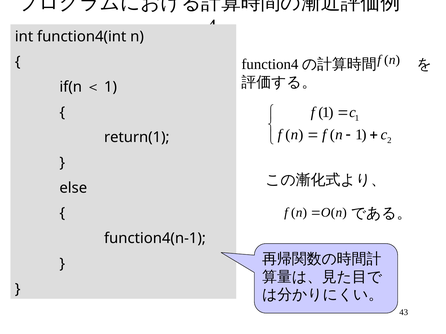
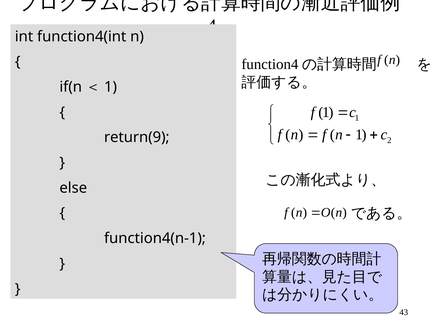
return(1: return(1 -> return(9
